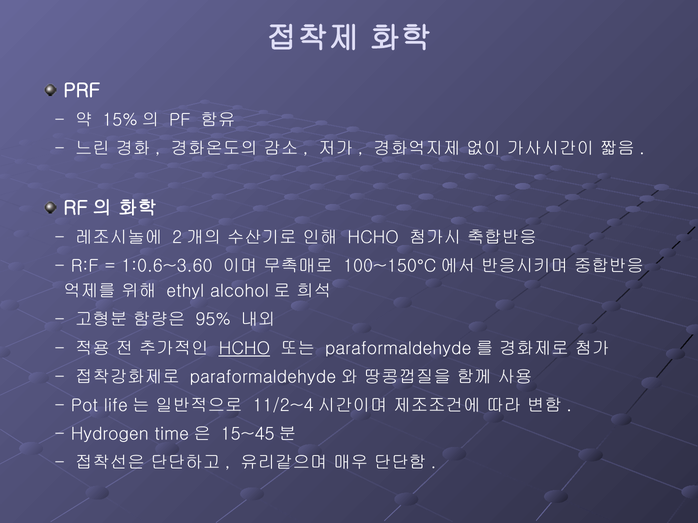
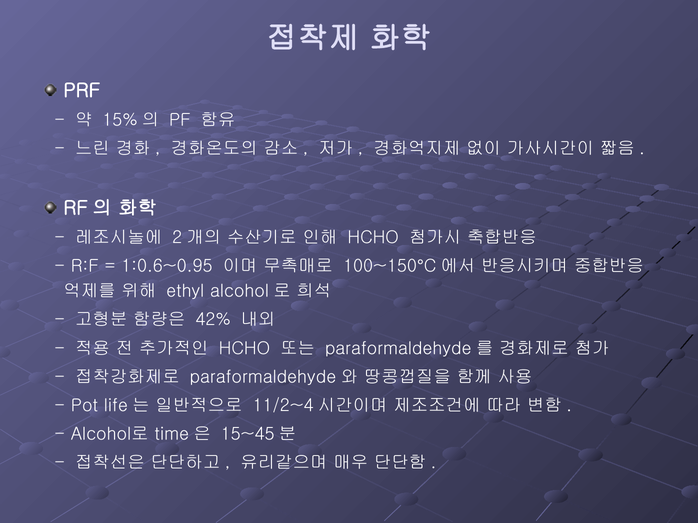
1:0.6~3.60: 1:0.6~3.60 -> 1:0.6~0.95
95%: 95% -> 42%
HCHO at (244, 349) underline: present -> none
Hydrogen at (110, 434): Hydrogen -> Alcohol로
